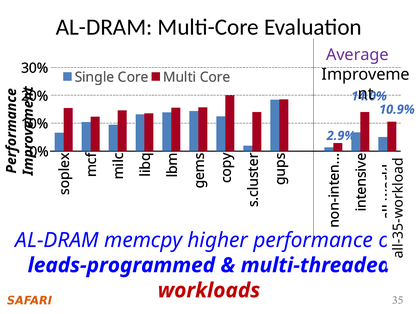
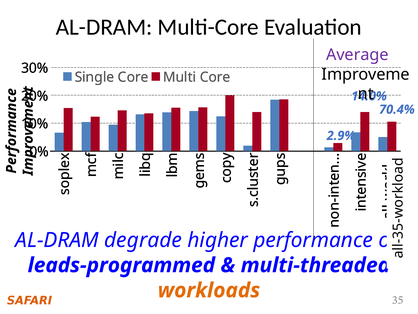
10.9%: 10.9% -> 70.4%
memcpy: memcpy -> degrade
workloads colour: red -> orange
